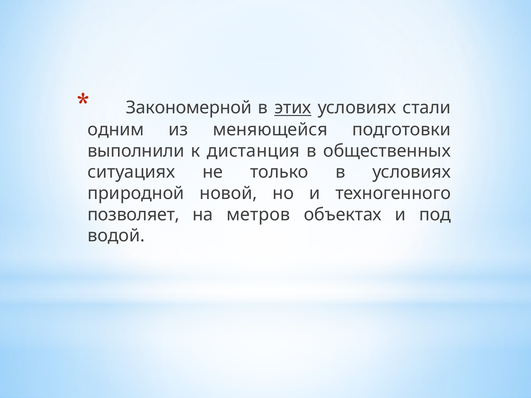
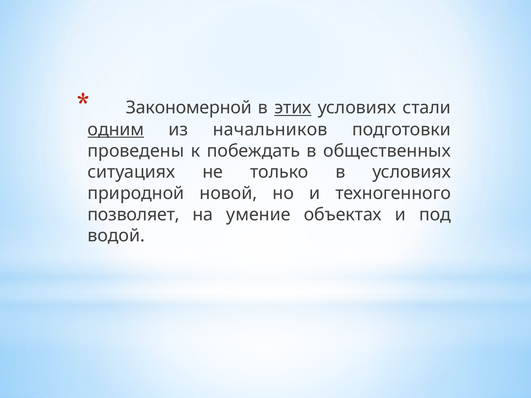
одним underline: none -> present
меняющейся: меняющейся -> начальников
выполнили: выполнили -> проведены
дистанция: дистанция -> побеждать
метров: метров -> умение
